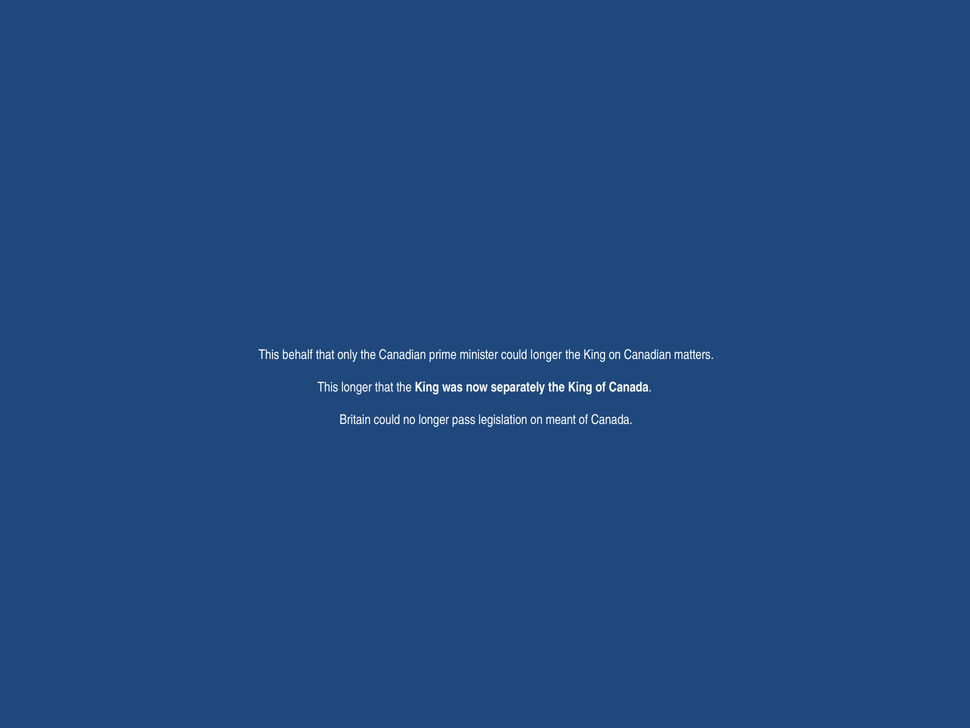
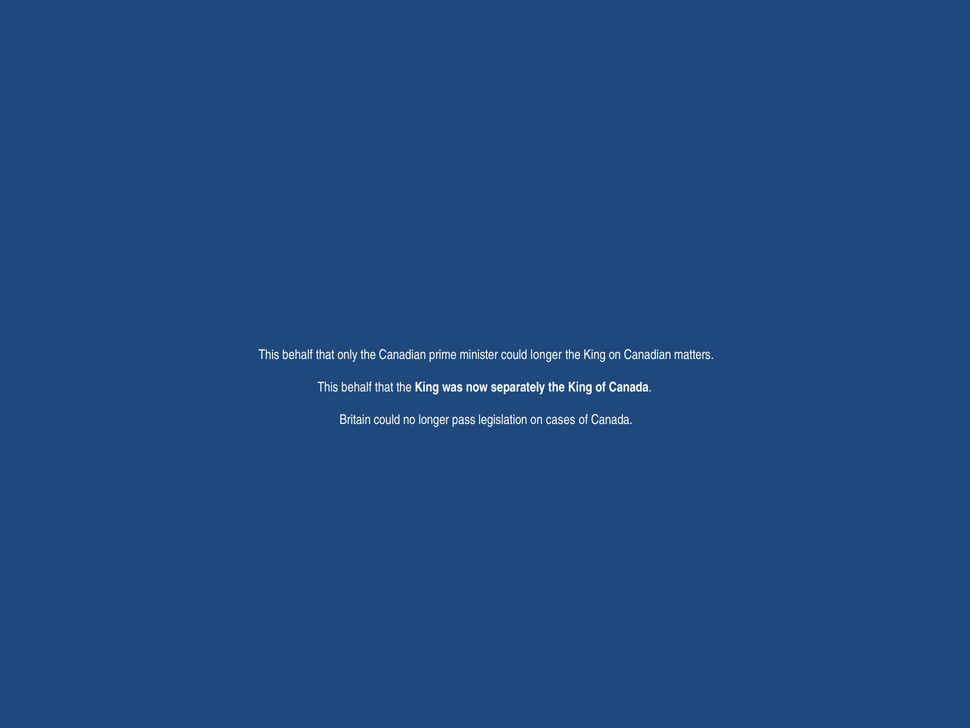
longer at (357, 387): longer -> behalf
meant: meant -> cases
